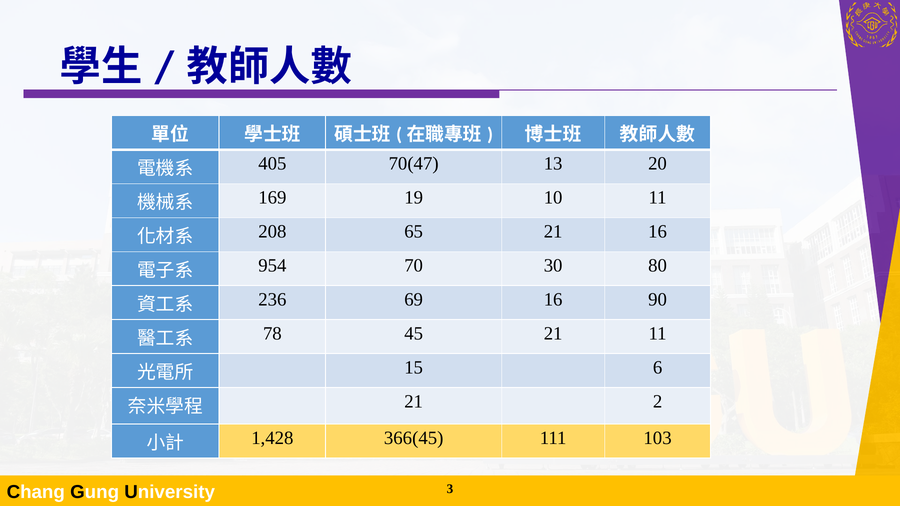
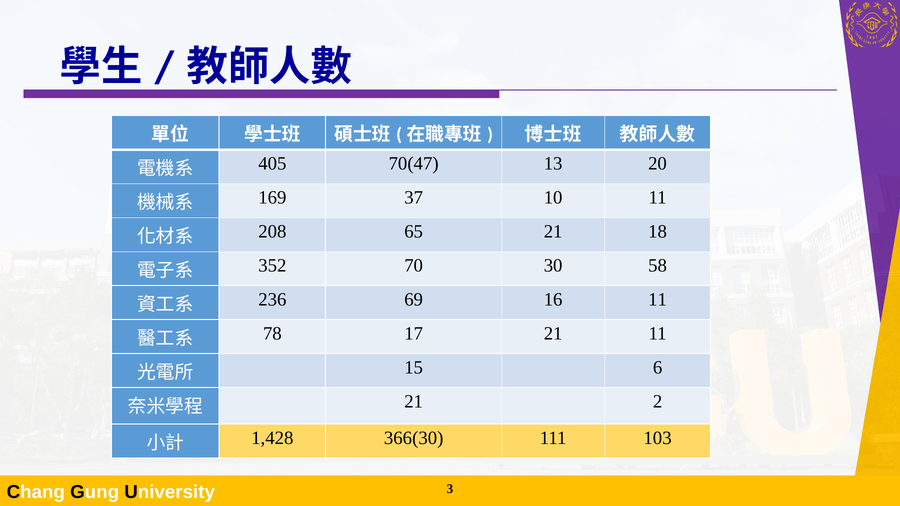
19: 19 -> 37
21 16: 16 -> 18
954: 954 -> 352
80: 80 -> 58
16 90: 90 -> 11
45: 45 -> 17
366(45: 366(45 -> 366(30
